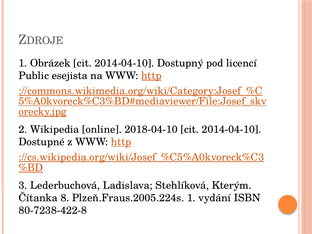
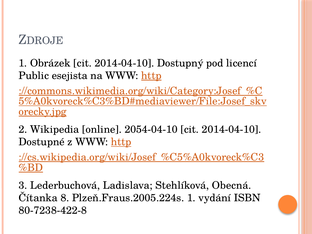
2018-04-10: 2018-04-10 -> 2054-04-10
Kterým: Kterým -> Obecná
